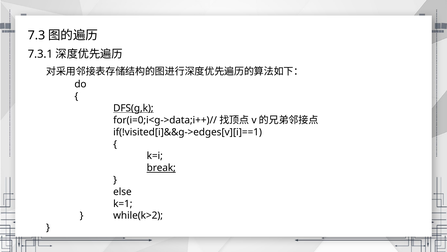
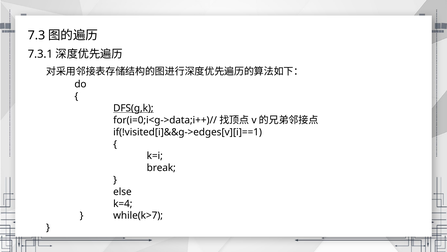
break underline: present -> none
k=1: k=1 -> k=4
while(k>2: while(k>2 -> while(k>7
